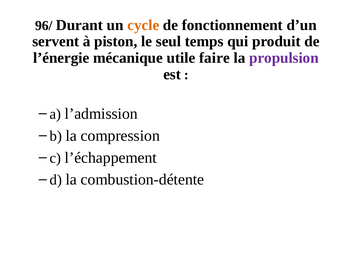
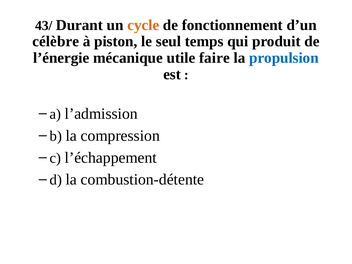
96/: 96/ -> 43/
servent: servent -> célèbre
propulsion colour: purple -> blue
